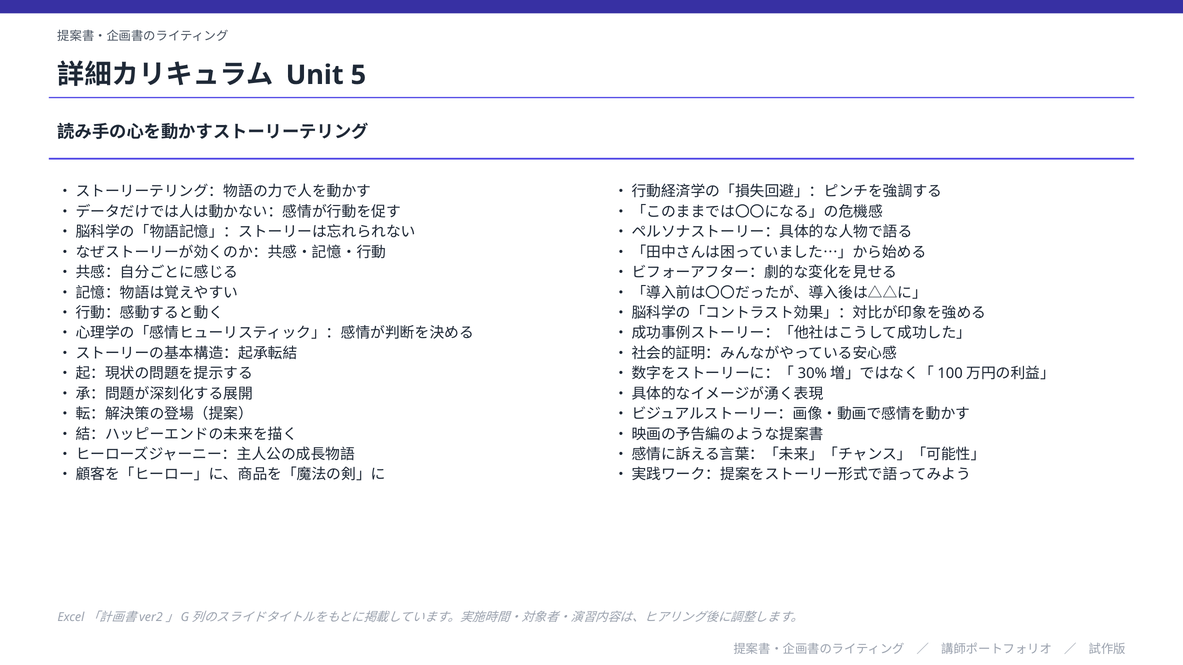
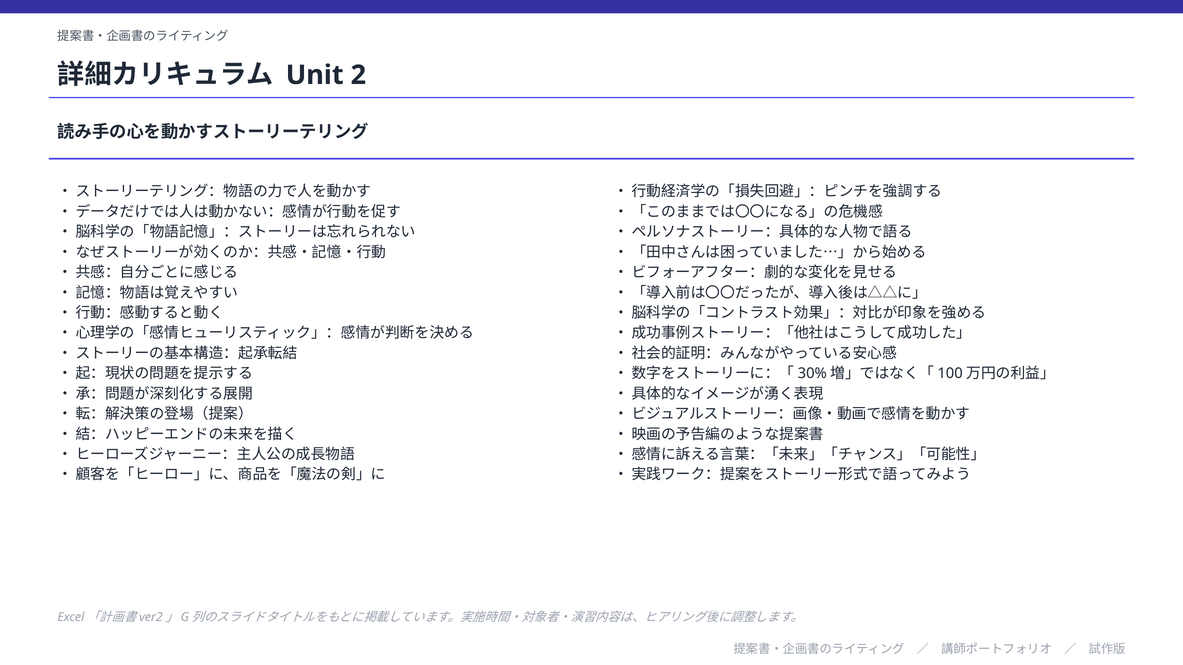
5: 5 -> 2
